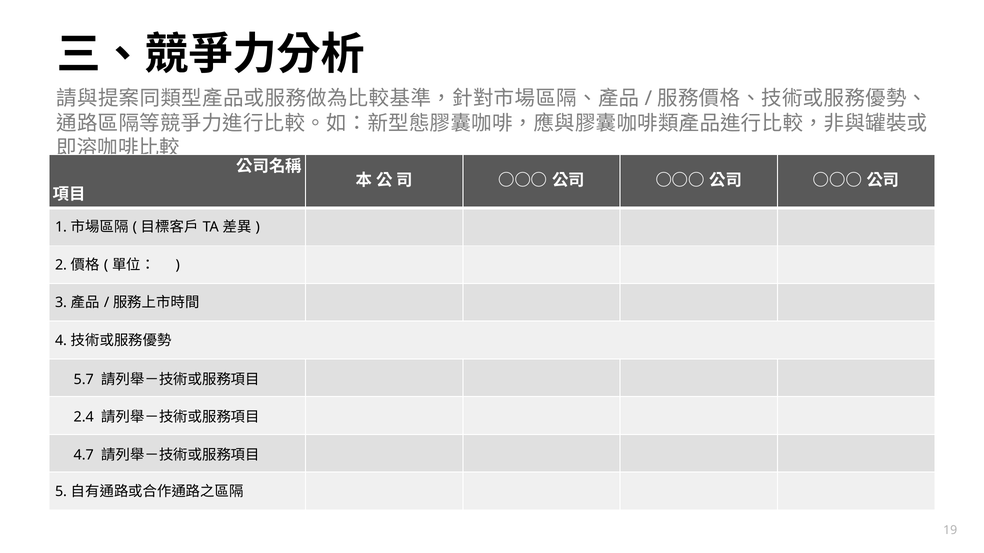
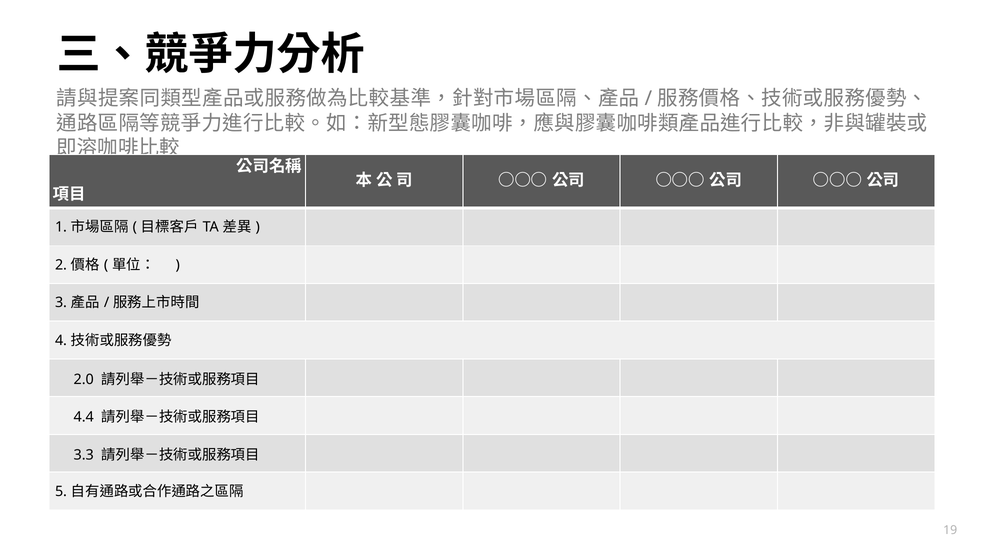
5.7: 5.7 -> 2.0
2.4: 2.4 -> 4.4
4.7: 4.7 -> 3.3
